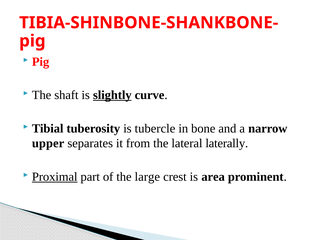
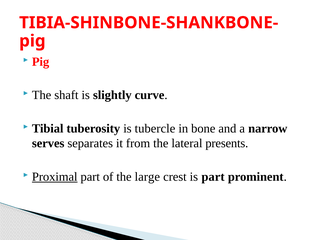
slightly underline: present -> none
upper: upper -> serves
laterally: laterally -> presents
is area: area -> part
